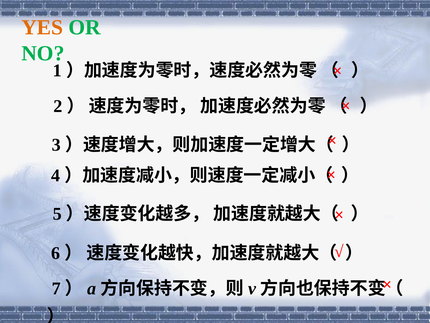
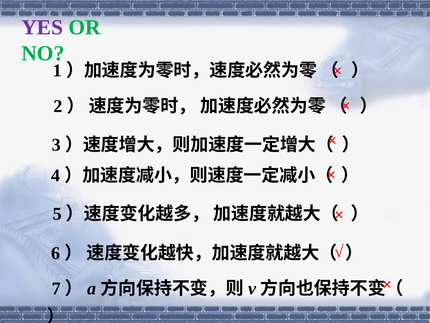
YES colour: orange -> purple
